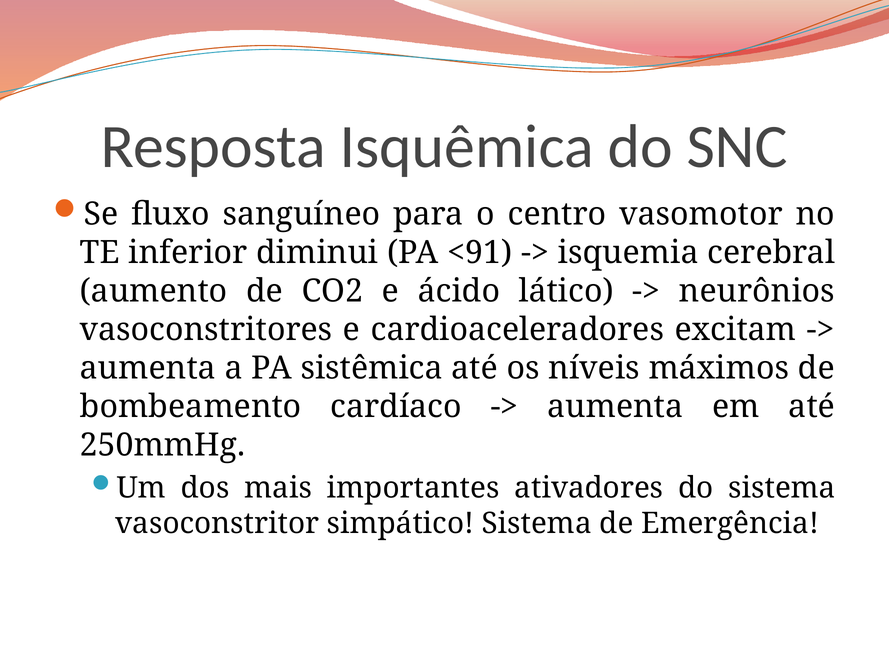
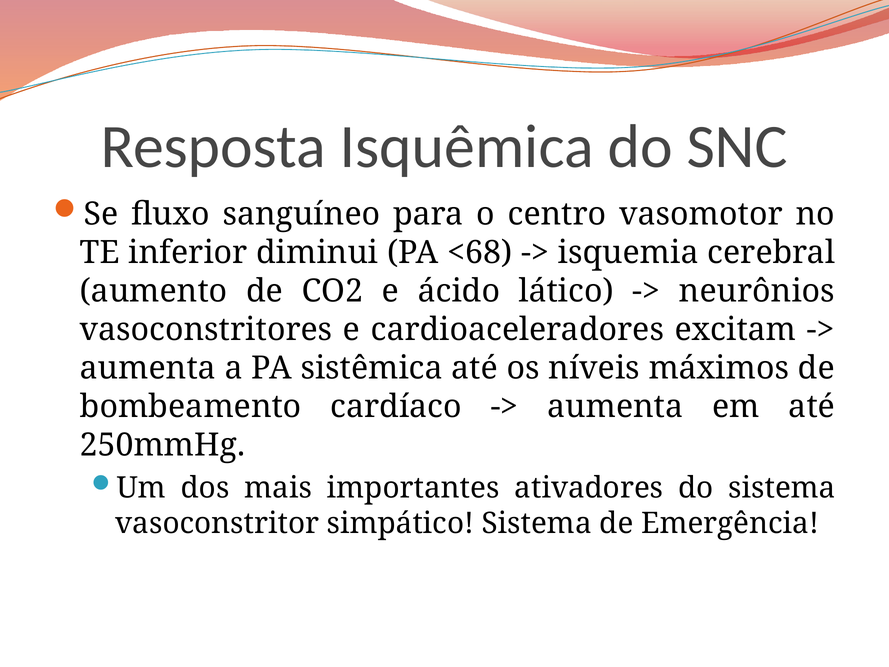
<91: <91 -> <68
